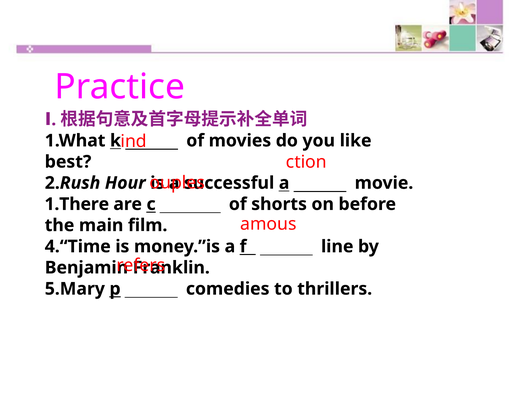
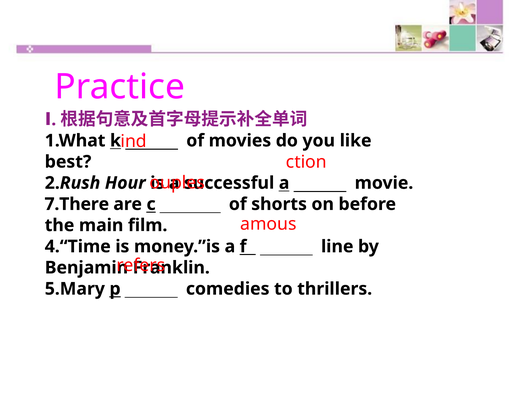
1.There: 1.There -> 7.There
